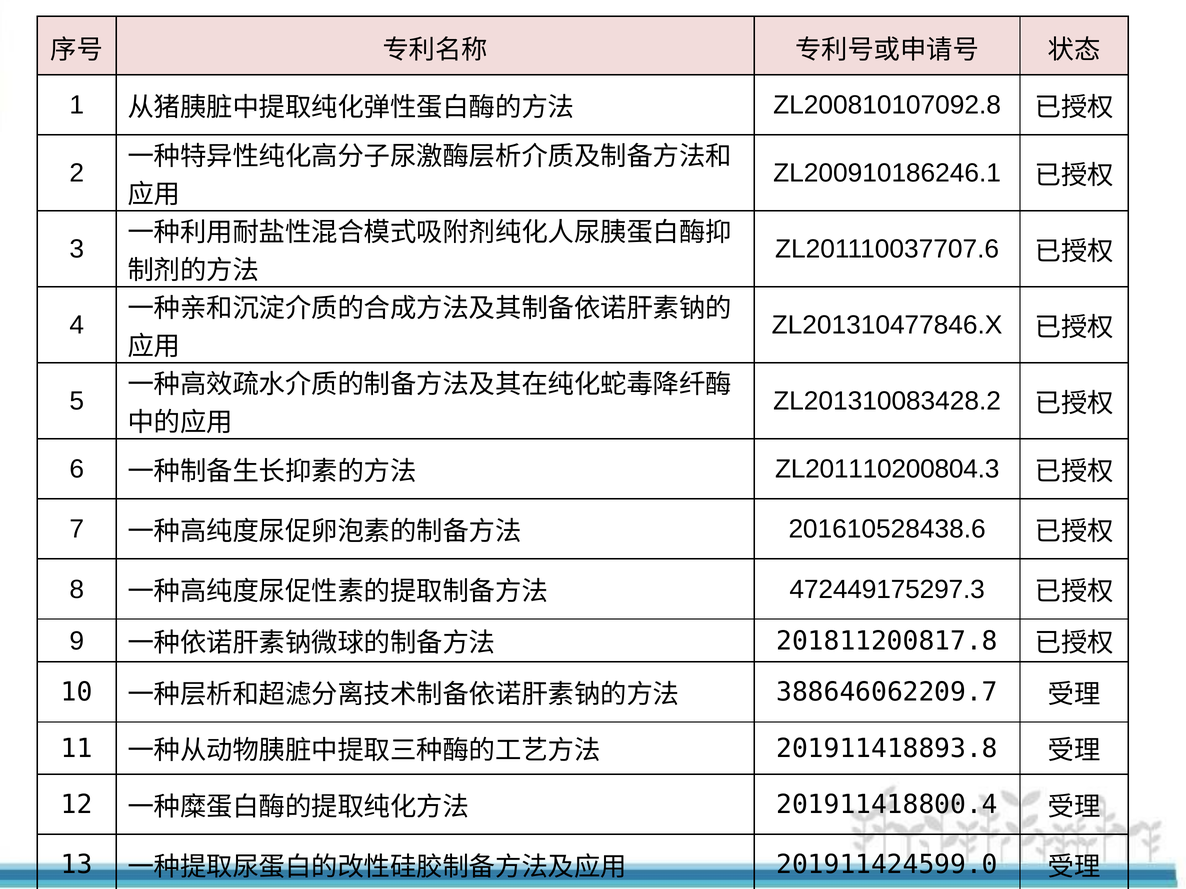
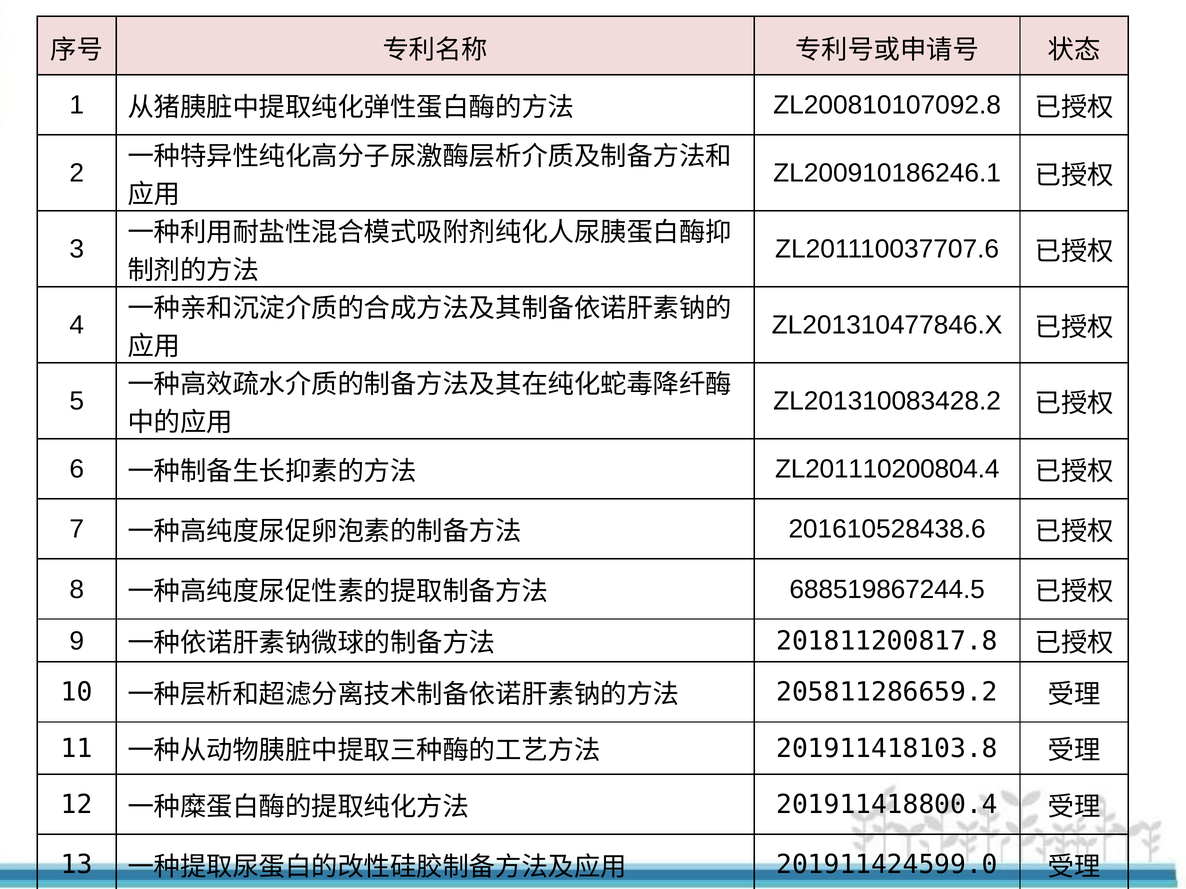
ZL201110200804.3: ZL201110200804.3 -> ZL201110200804.4
472449175297.3: 472449175297.3 -> 688519867244.5
388646062209.7: 388646062209.7 -> 205811286659.2
201911418893.8: 201911418893.8 -> 201911418103.8
